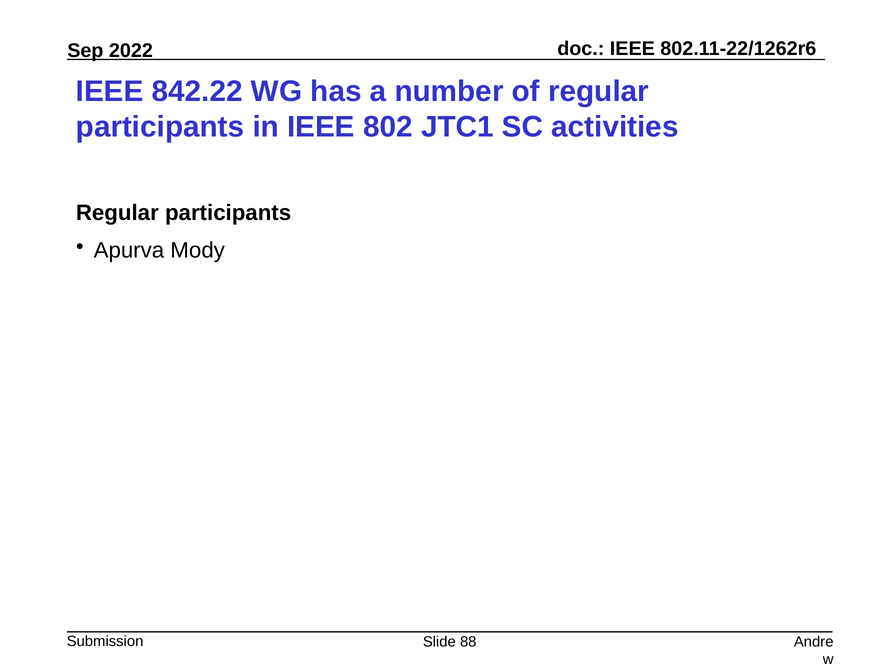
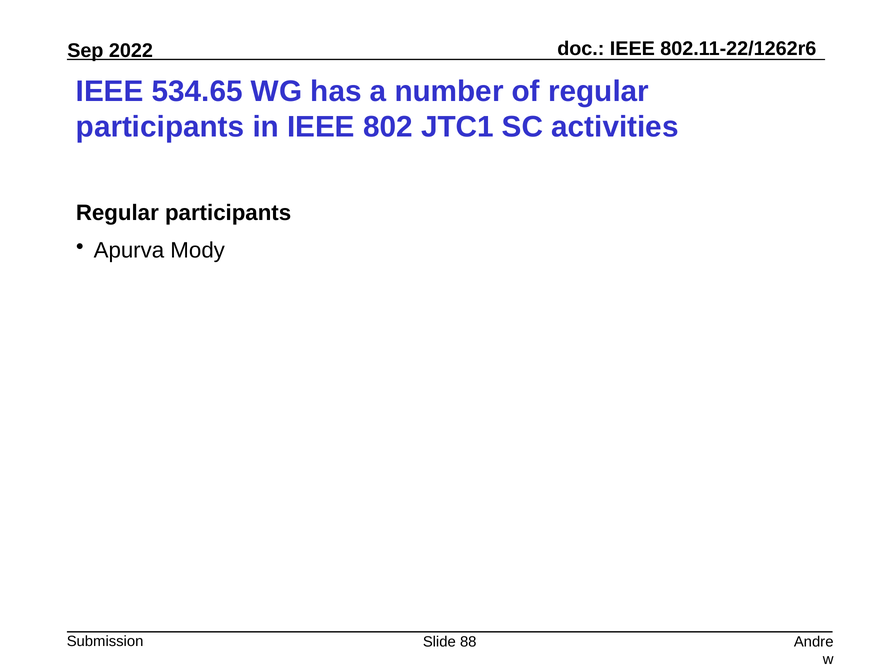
842.22: 842.22 -> 534.65
